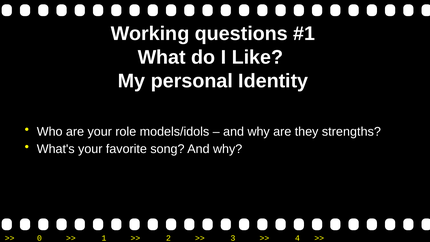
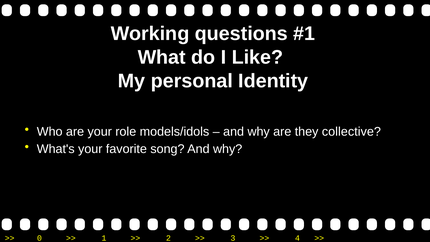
strengths: strengths -> collective
